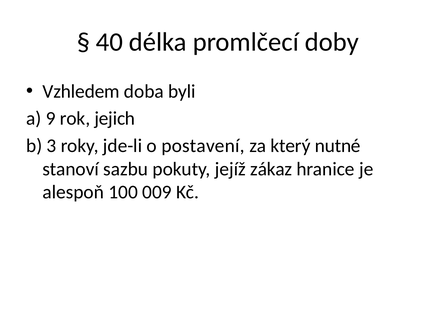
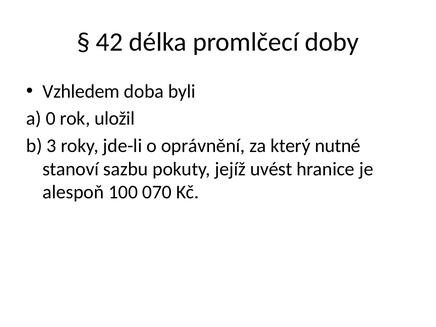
40: 40 -> 42
9: 9 -> 0
jejich: jejich -> uložil
postavení: postavení -> oprávnění
zákaz: zákaz -> uvést
009: 009 -> 070
